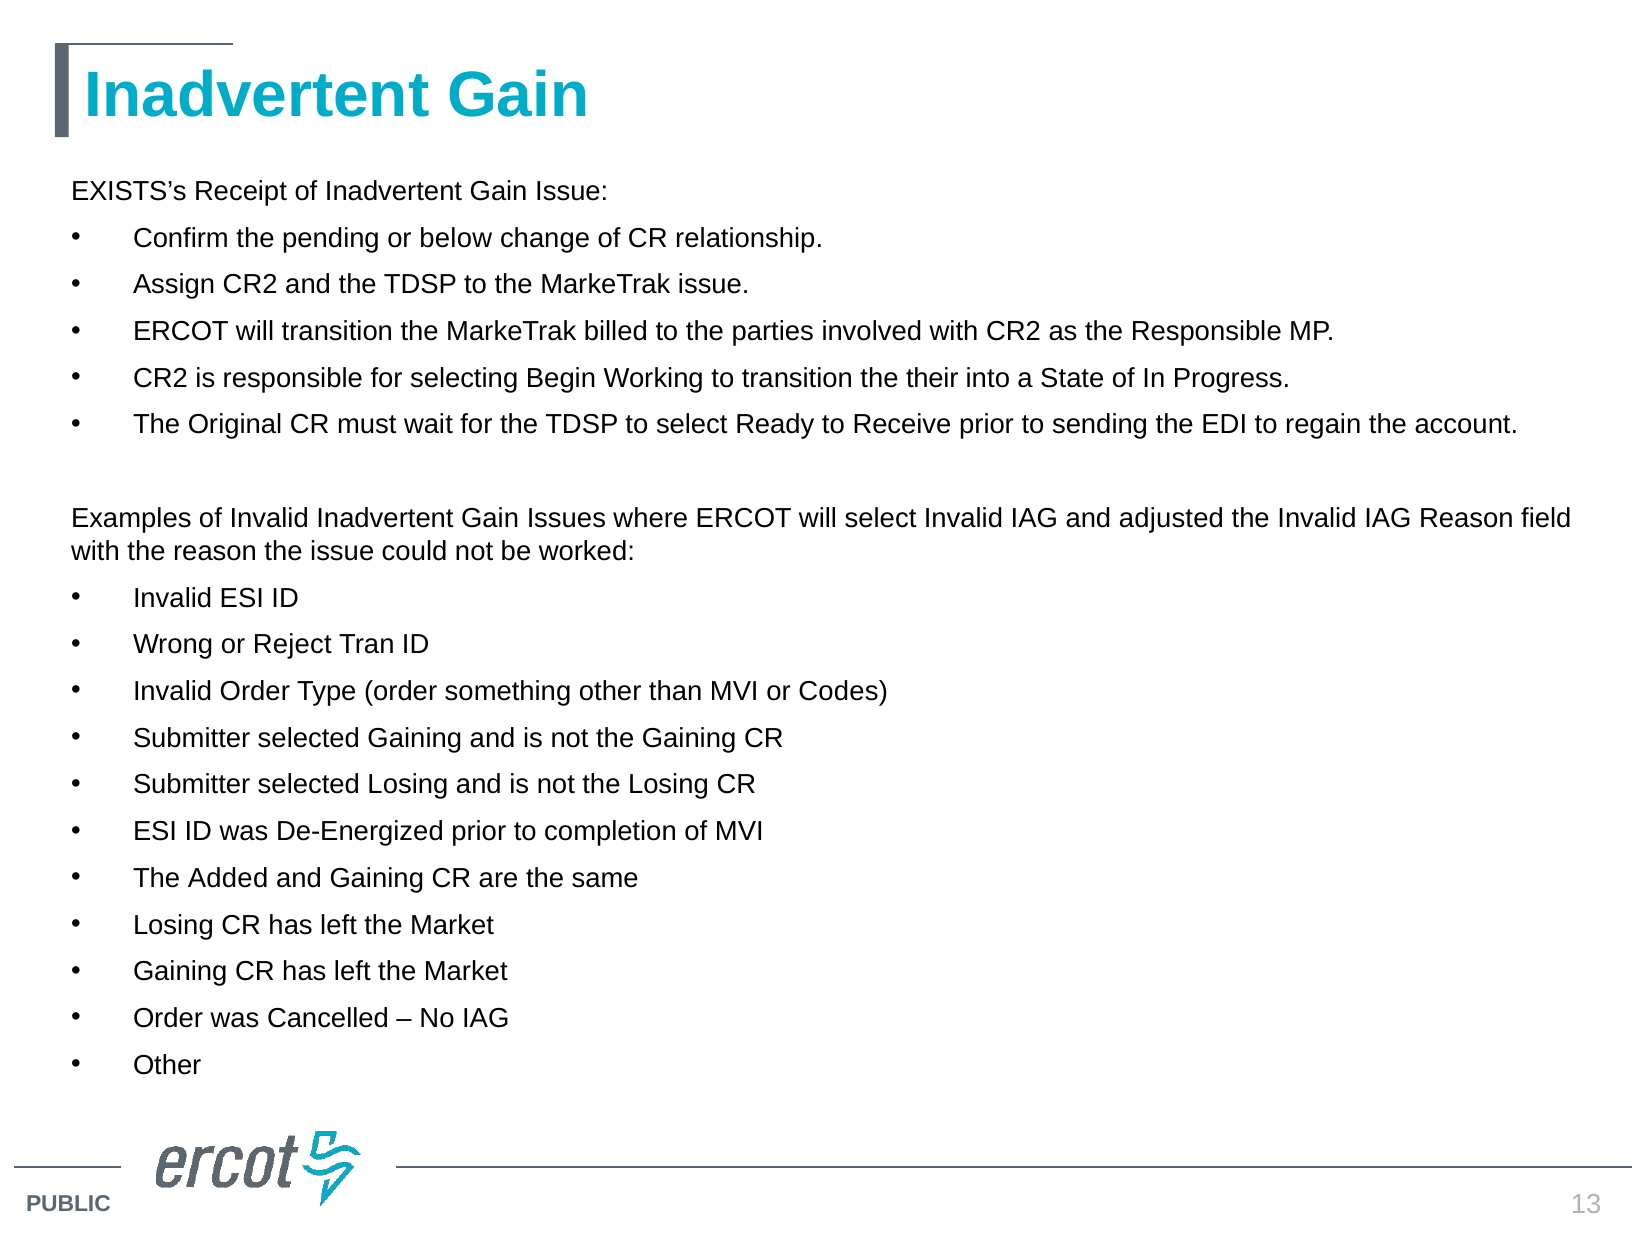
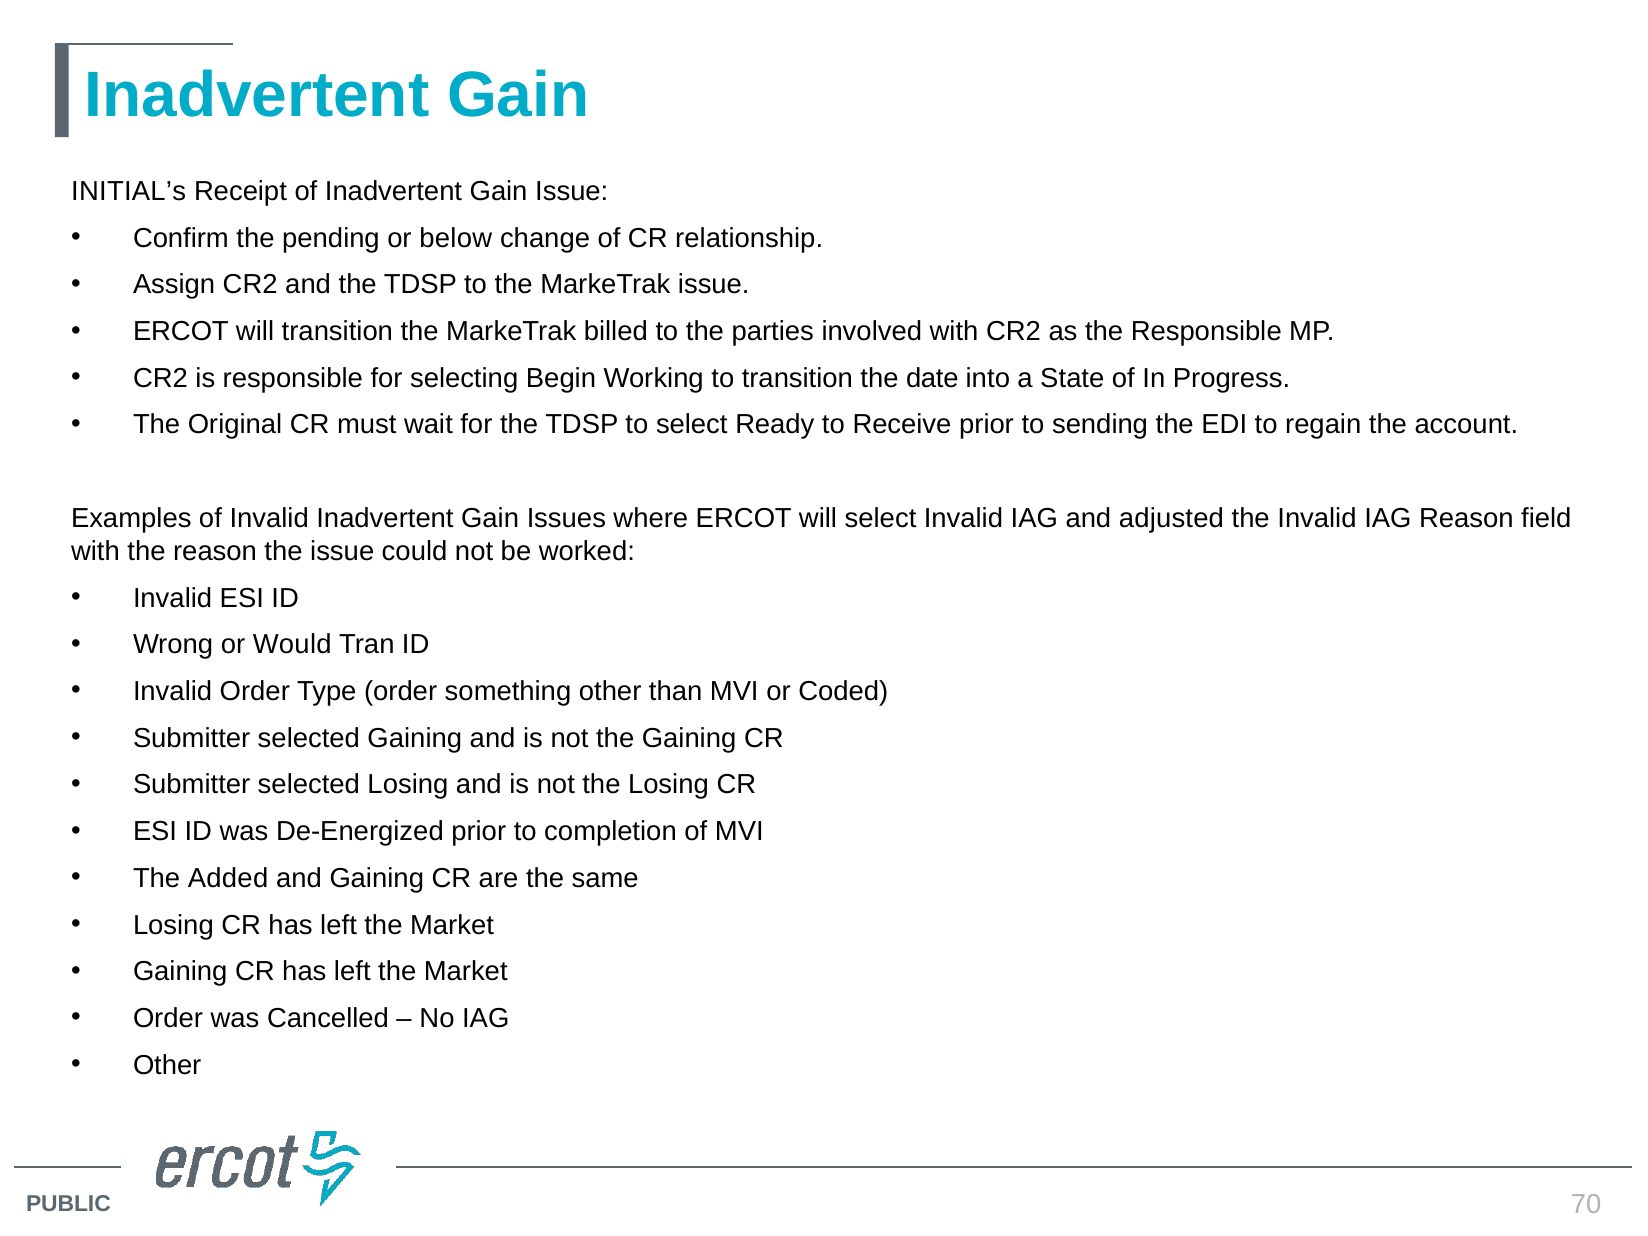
EXISTS’s: EXISTS’s -> INITIAL’s
their: their -> date
Reject: Reject -> Would
Codes: Codes -> Coded
13: 13 -> 70
